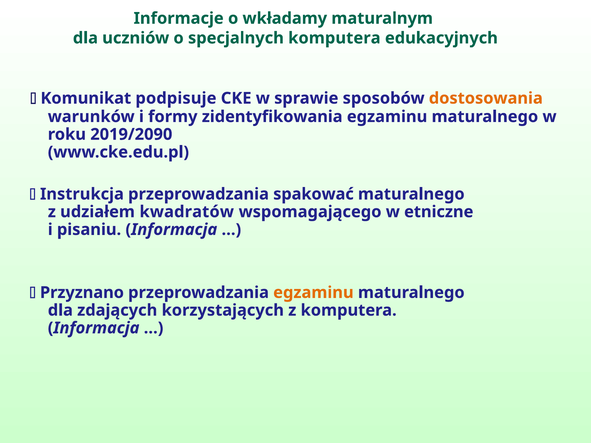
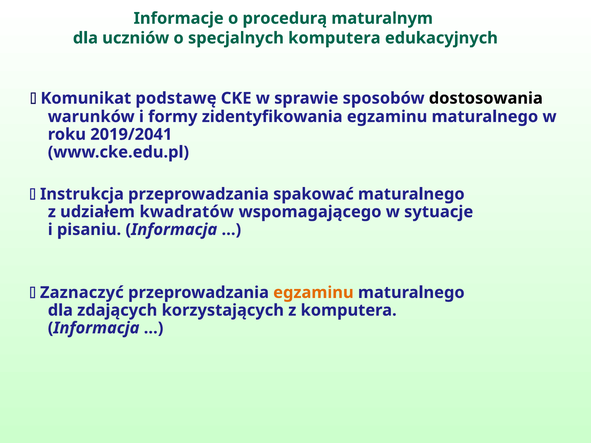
wkładamy: wkładamy -> procedurą
podpisuje: podpisuje -> podstawę
dostosowania colour: orange -> black
2019/2090: 2019/2090 -> 2019/2041
etniczne: etniczne -> sytuacje
Przyznano: Przyznano -> Zaznaczyć
